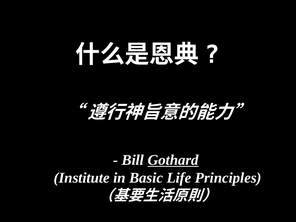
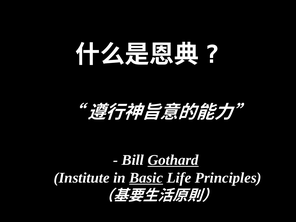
Basic underline: none -> present
